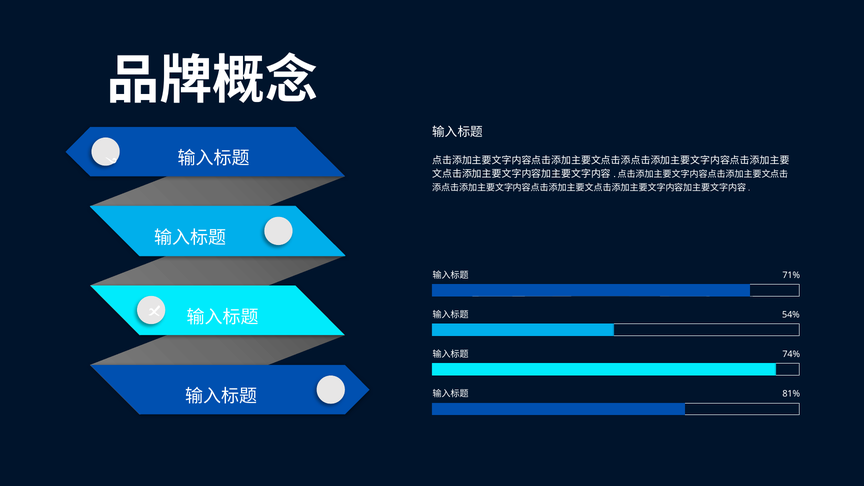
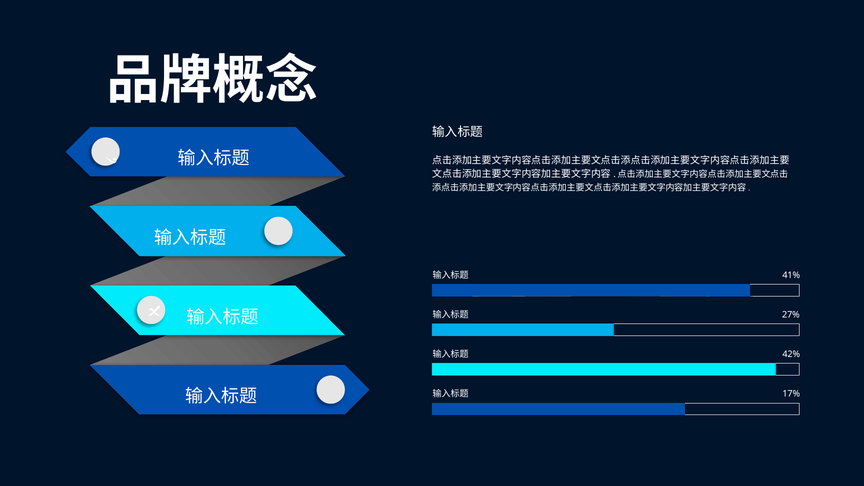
71%: 71% -> 41%
54%: 54% -> 27%
74%: 74% -> 42%
81%: 81% -> 17%
